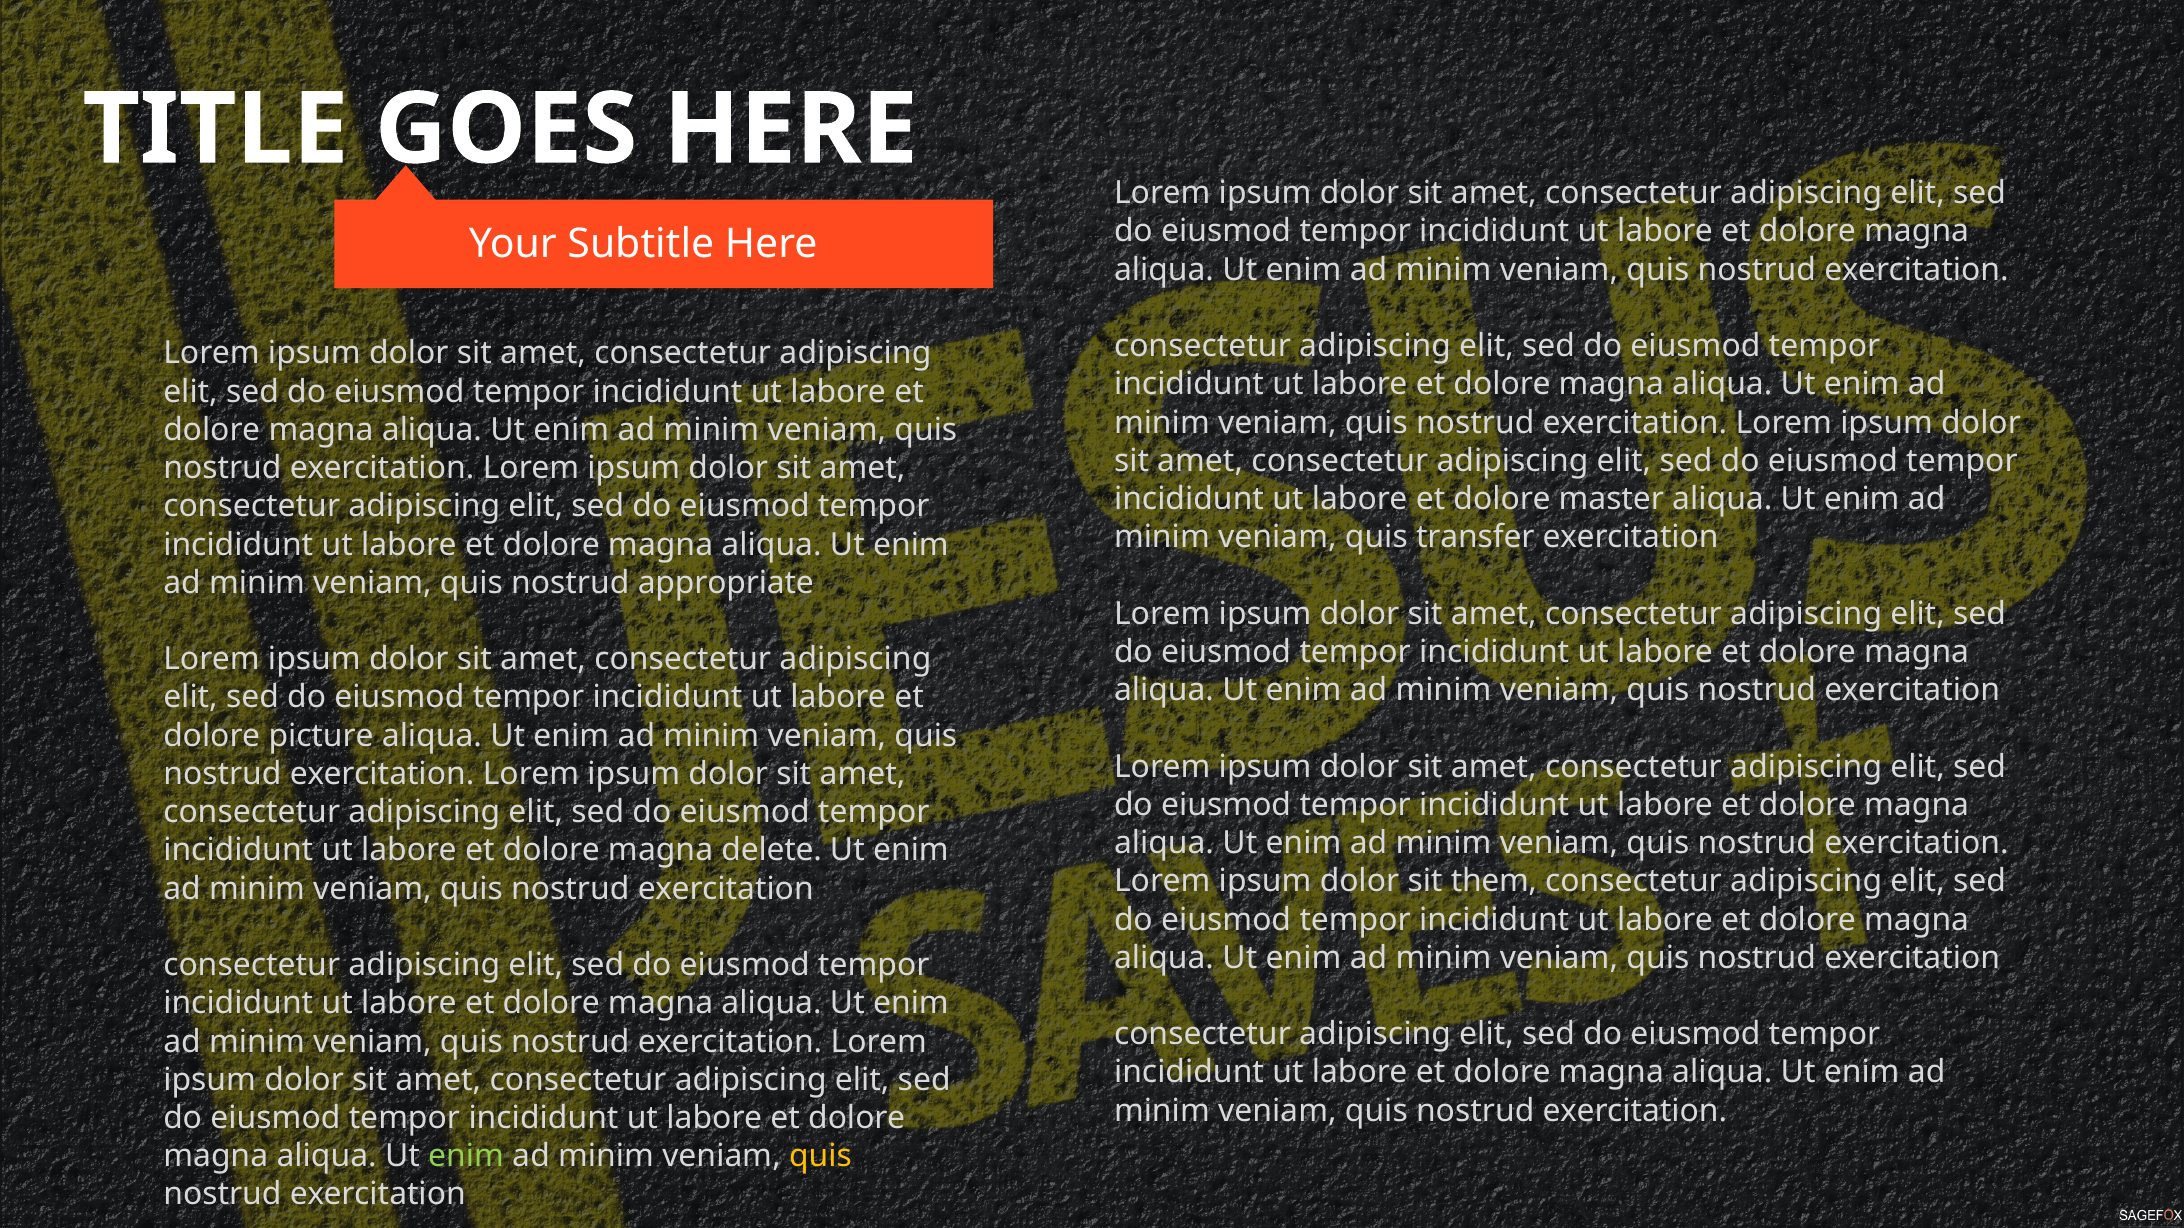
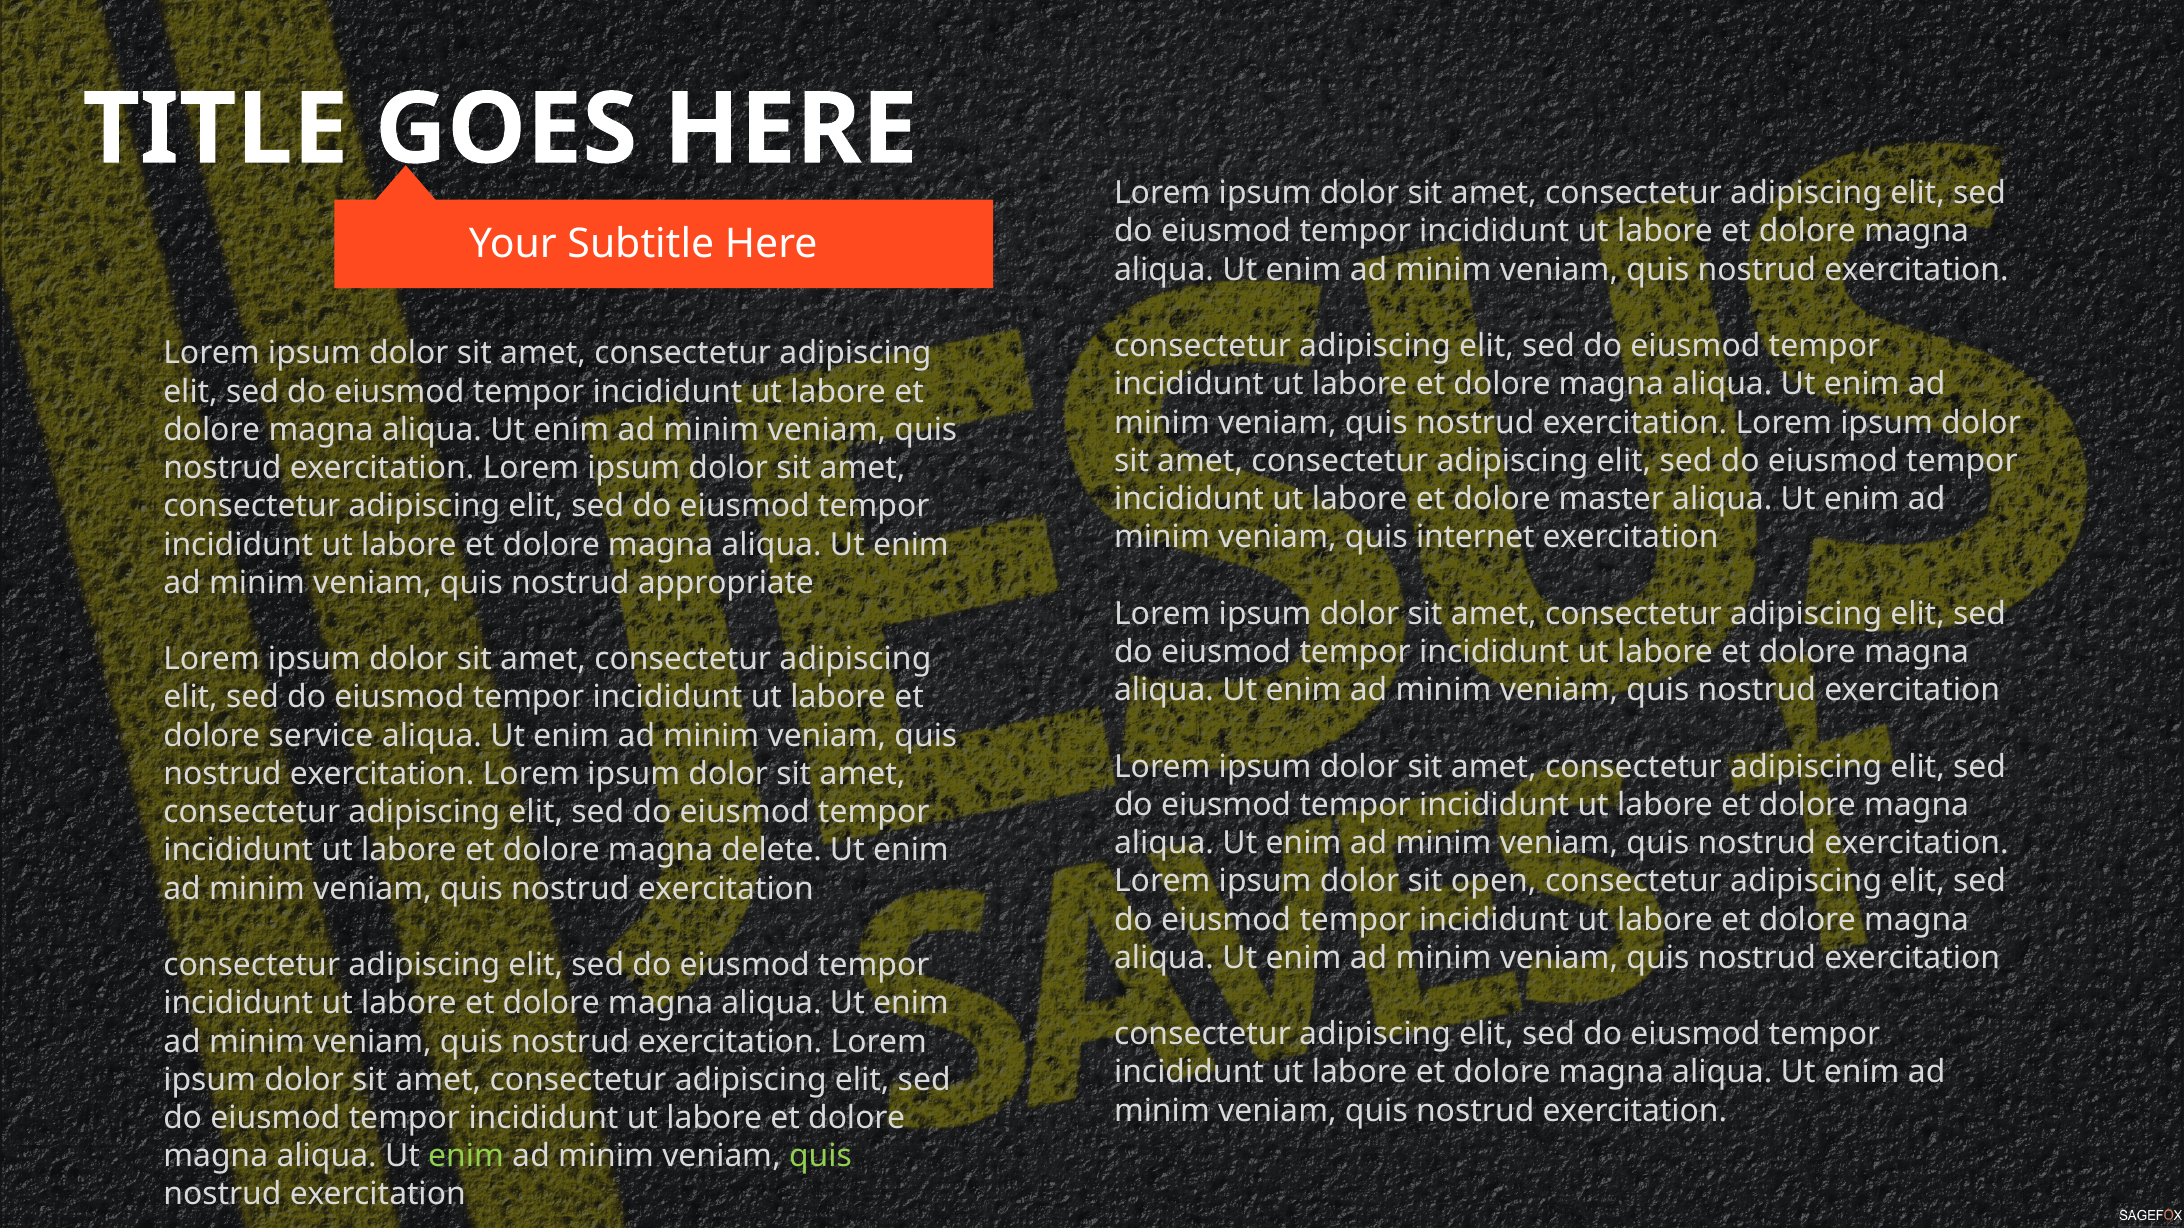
transfer: transfer -> internet
picture: picture -> service
them: them -> open
quis at (821, 1157) colour: yellow -> light green
